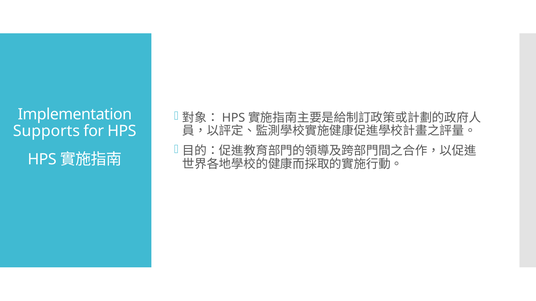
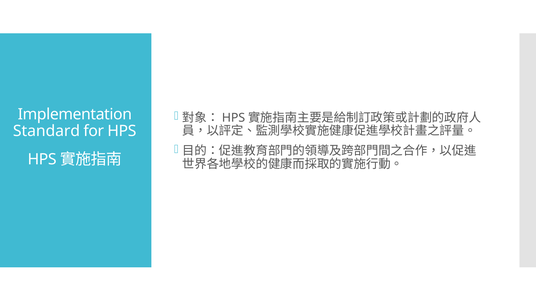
Supports: Supports -> Standard
